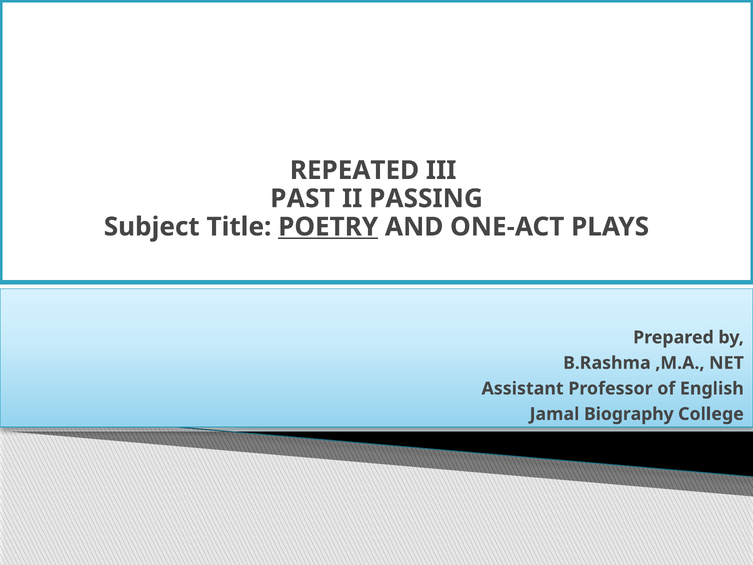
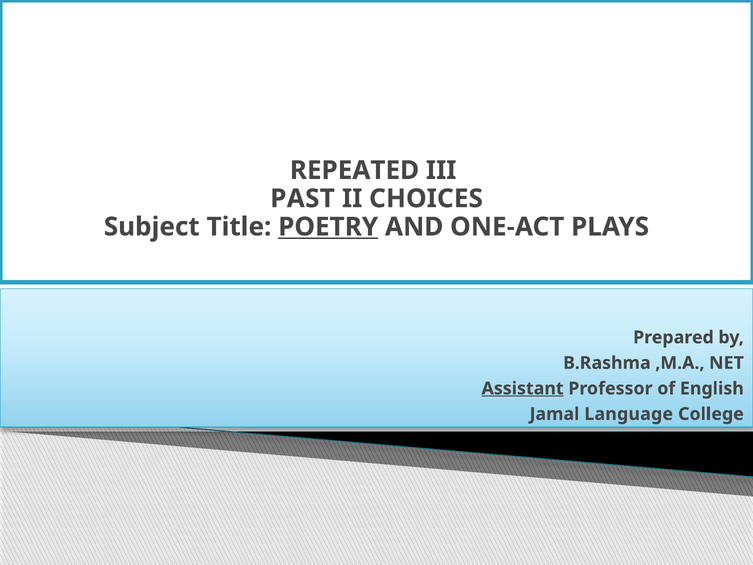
PASSING: PASSING -> CHOICES
Assistant underline: none -> present
Biography: Biography -> Language
